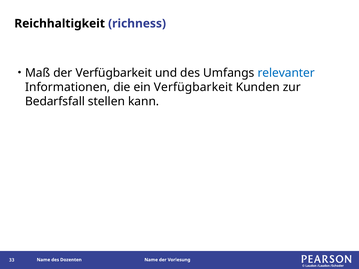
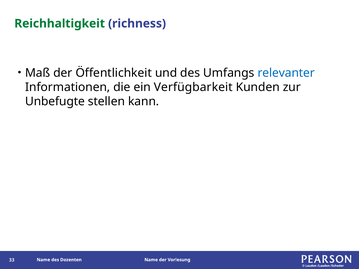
Reichhaltigkeit colour: black -> green
der Verfügbarkeit: Verfügbarkeit -> Öffentlichkeit
Bedarfsfall: Bedarfsfall -> Unbefugte
